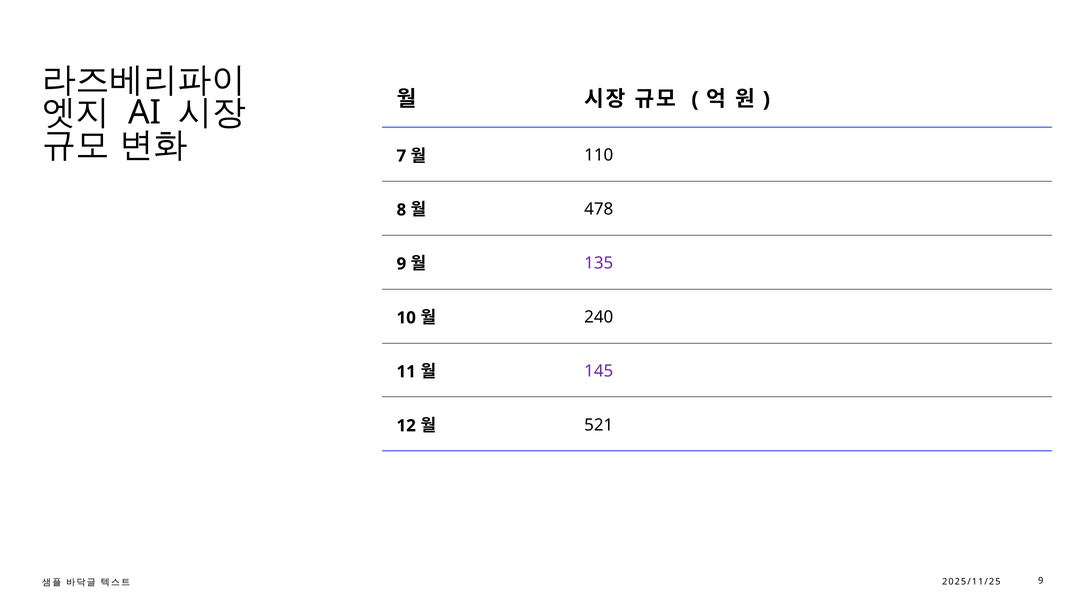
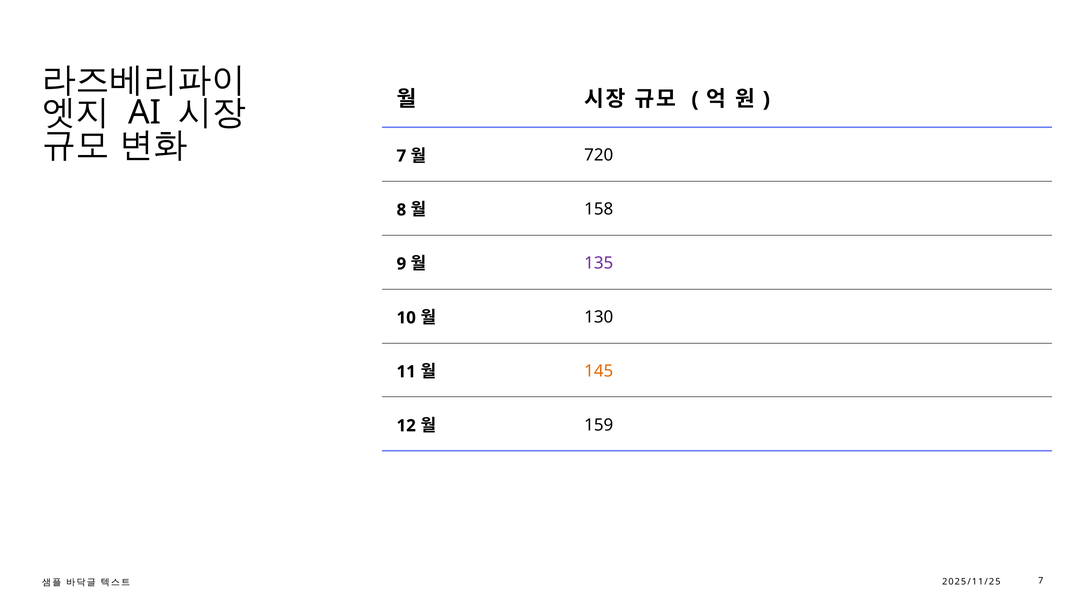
110: 110 -> 720
478: 478 -> 158
240: 240 -> 130
145 colour: purple -> orange
521: 521 -> 159
2025/11/25 9: 9 -> 7
